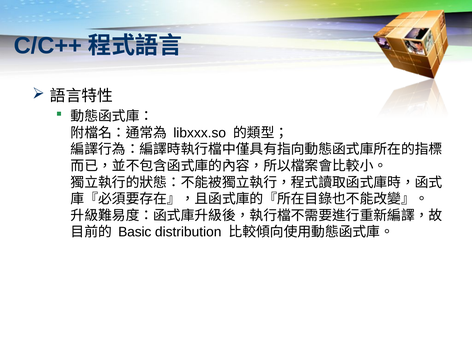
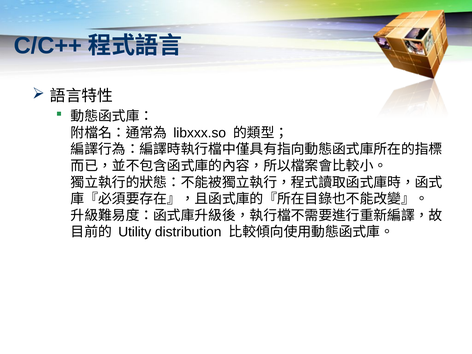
Basic: Basic -> Utility
